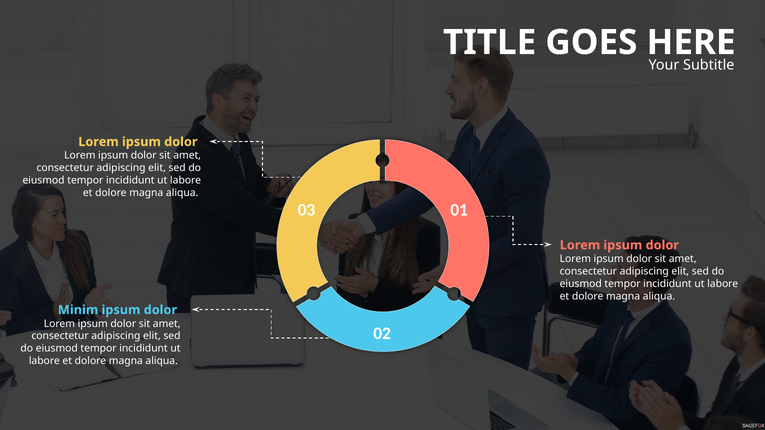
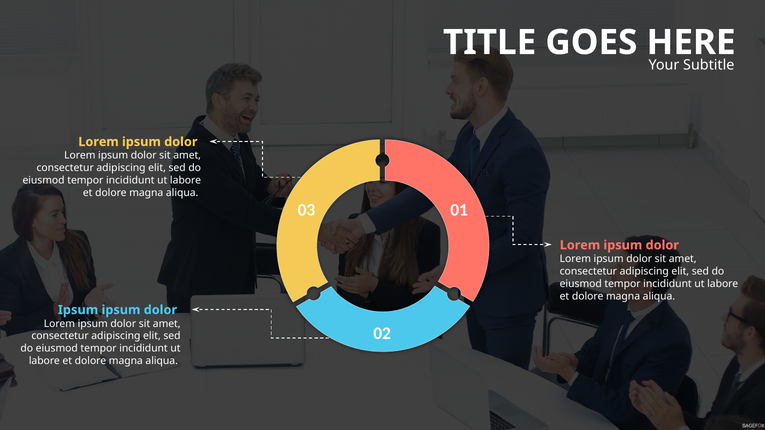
Minim at (78, 310): Minim -> Ipsum
